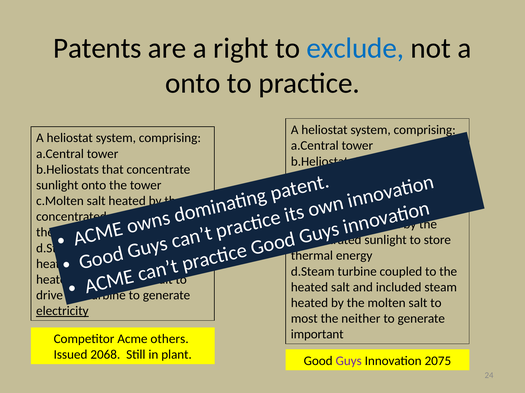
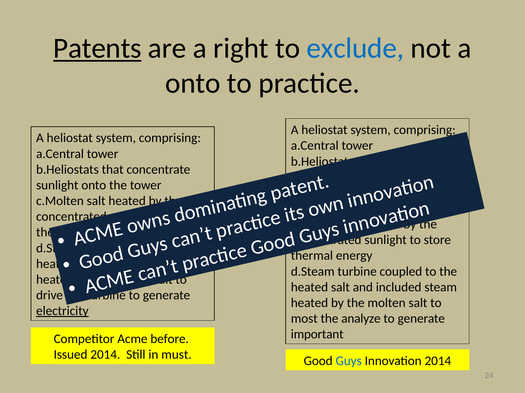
Patents underline: none -> present
neither: neither -> analyze
others: others -> before
Issued 2068: 2068 -> 2014
plant: plant -> must
Guys colour: purple -> blue
Innovation 2075: 2075 -> 2014
